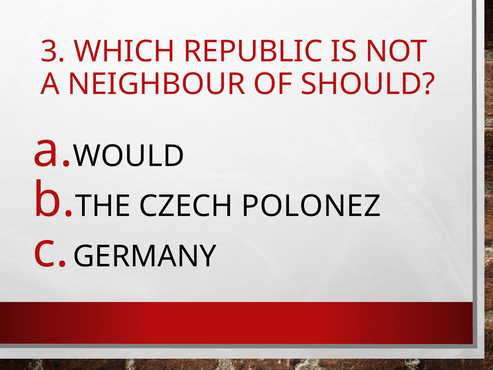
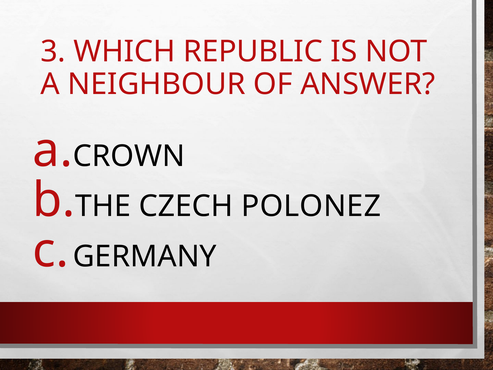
SHOULD: SHOULD -> ANSWER
WOULD: WOULD -> CROWN
